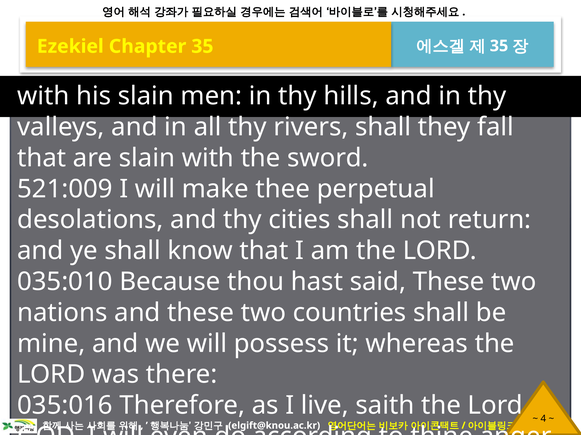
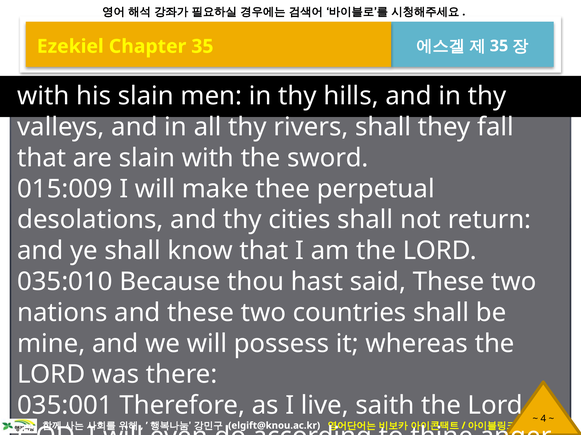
521:009: 521:009 -> 015:009
035:016: 035:016 -> 035:001
